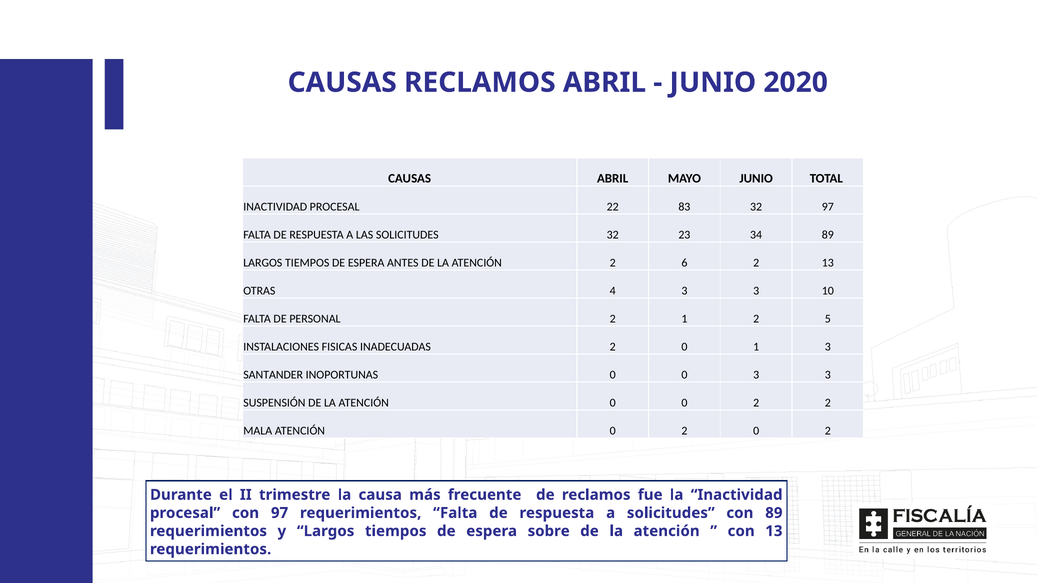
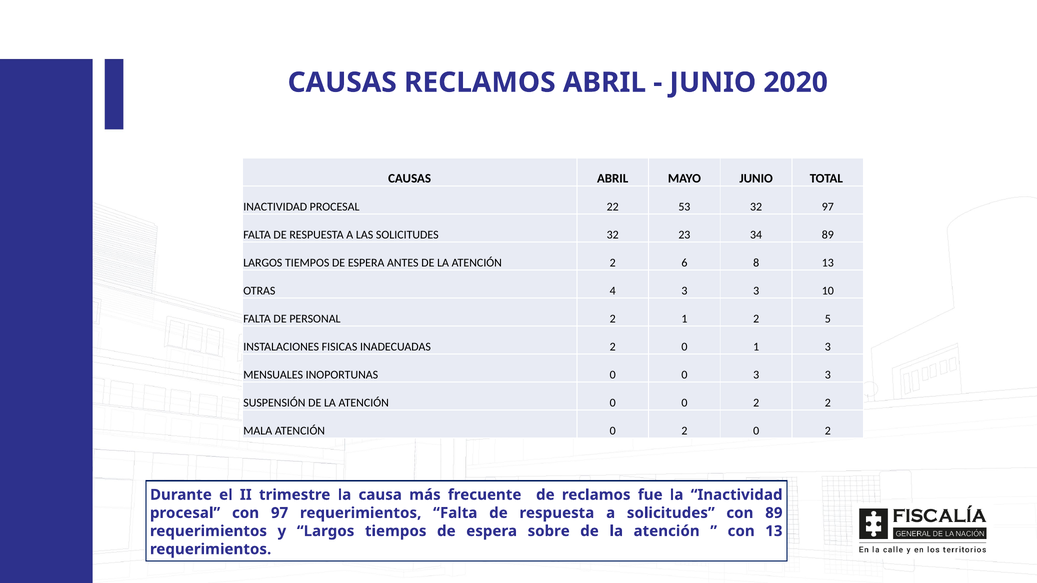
83: 83 -> 53
6 2: 2 -> 8
SANTANDER: SANTANDER -> MENSUALES
